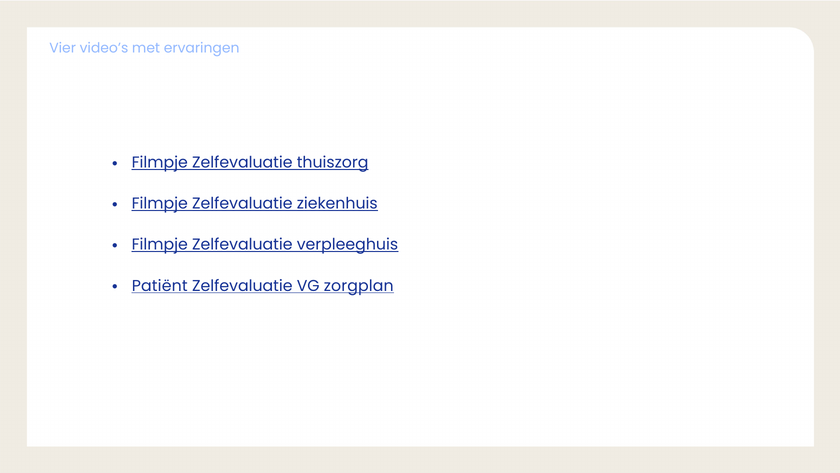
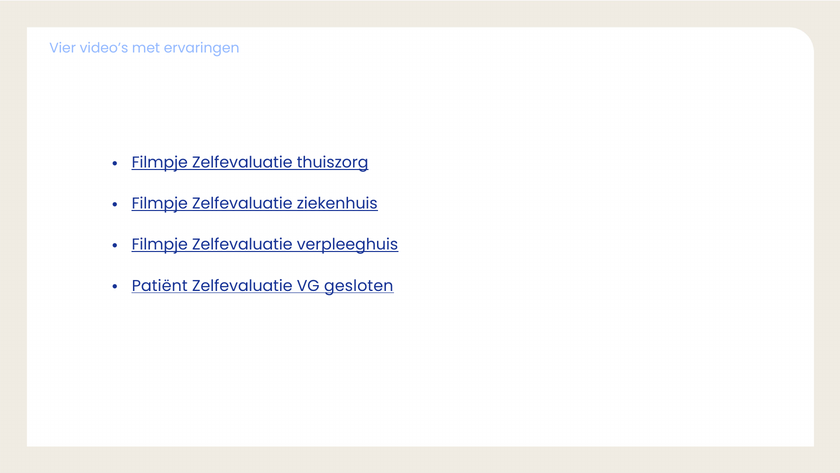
zorgplan: zorgplan -> gesloten
